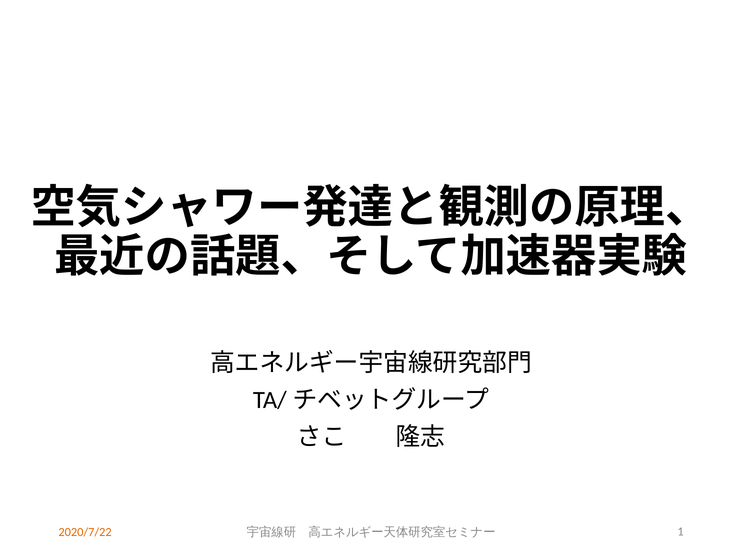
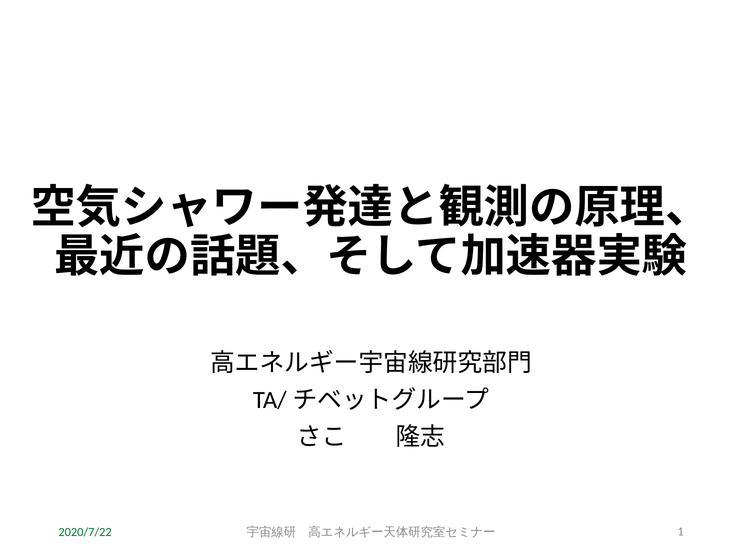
2020/7/22 colour: orange -> green
